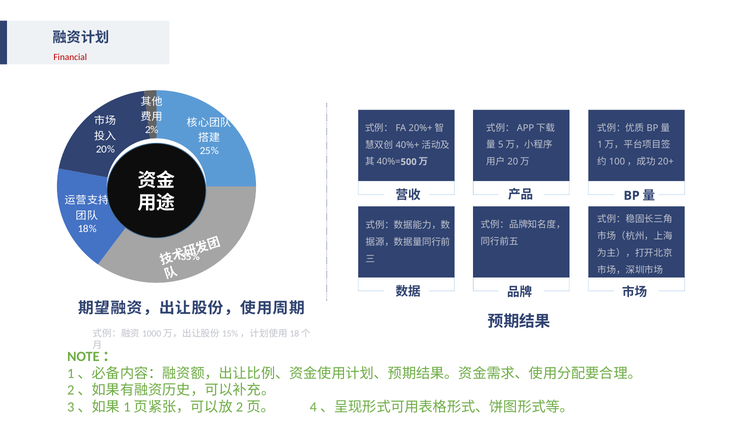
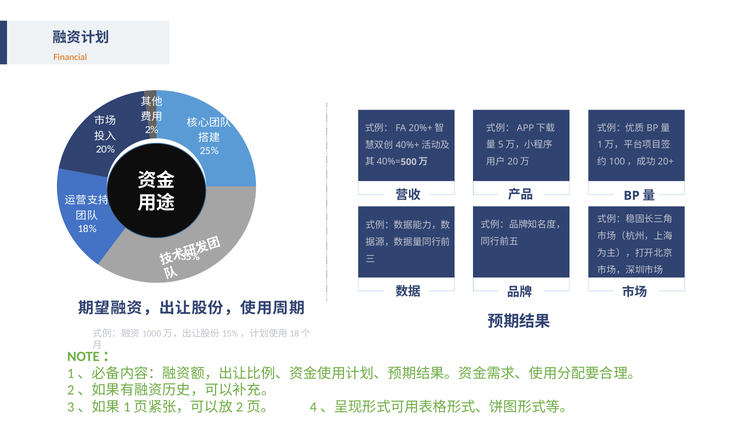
Financial colour: red -> orange
